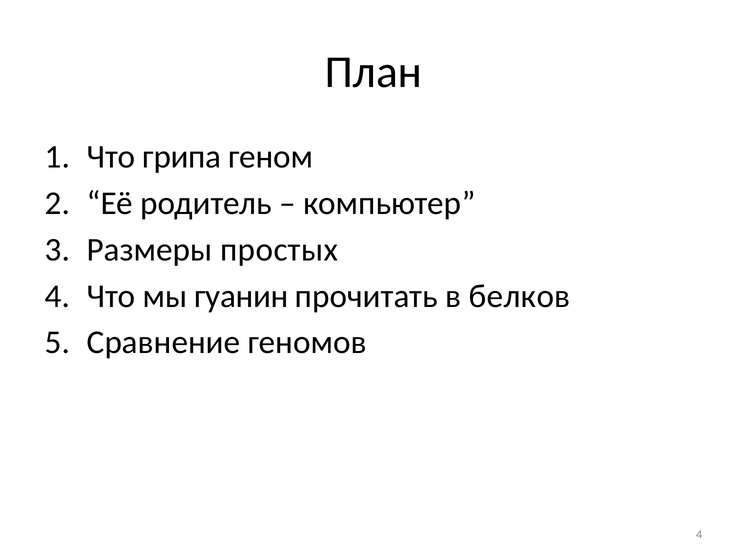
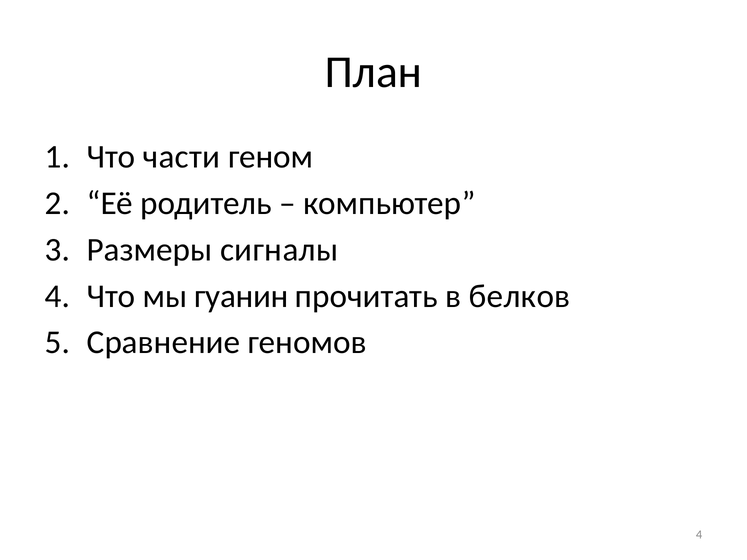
грипа: грипа -> части
простых: простых -> сигналы
